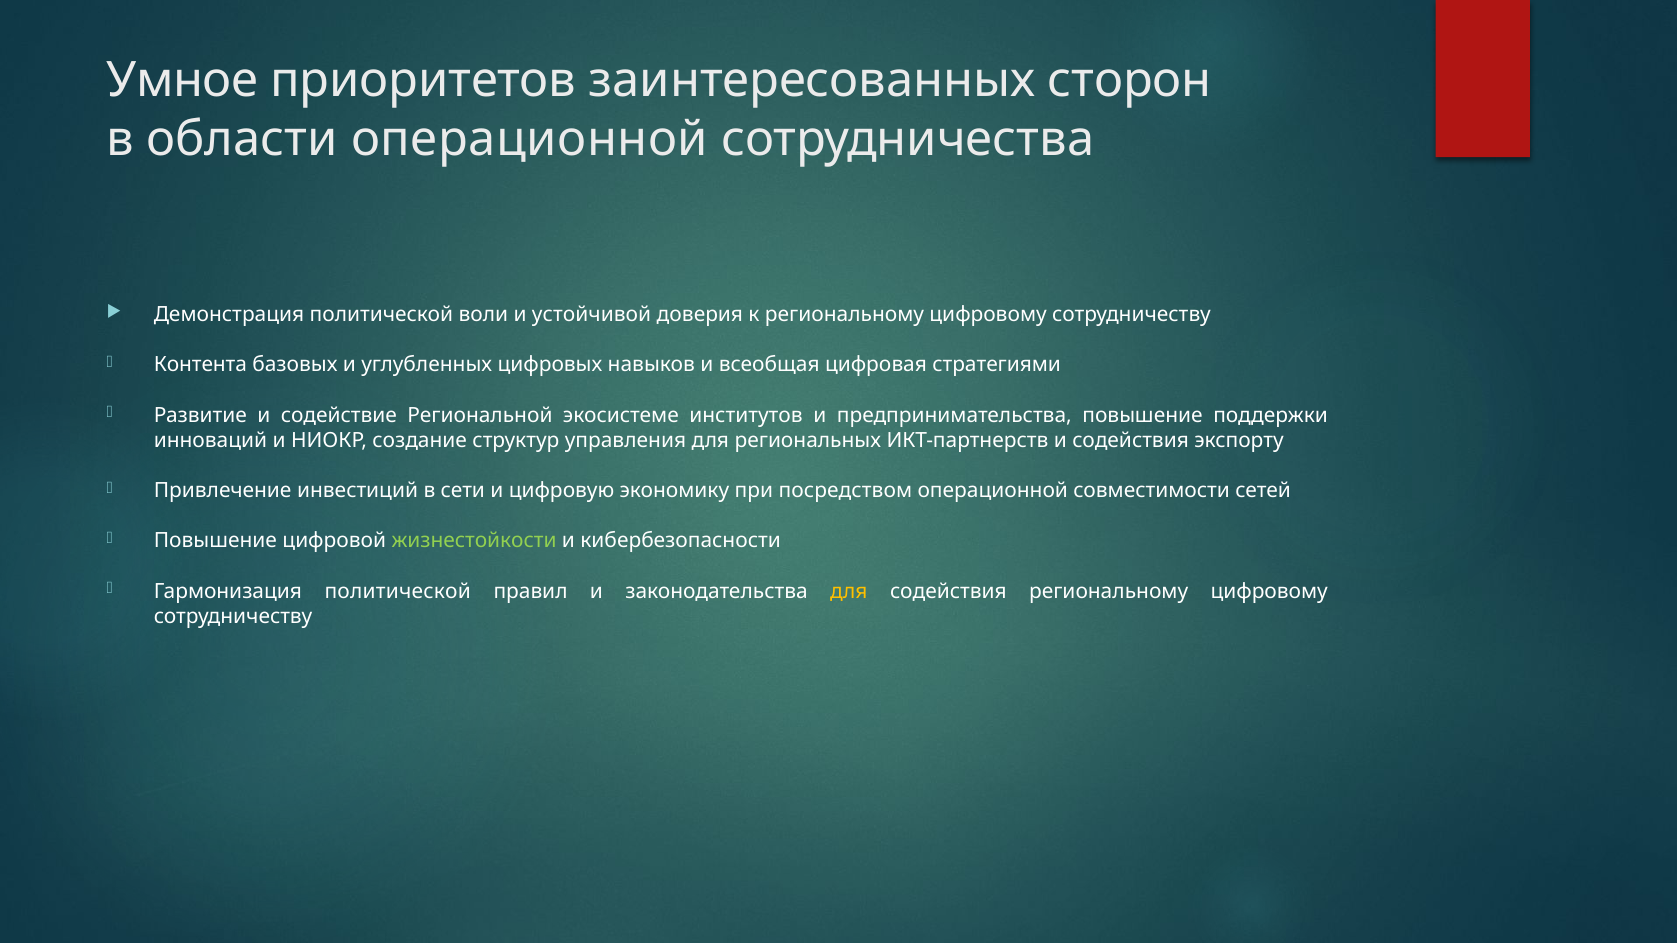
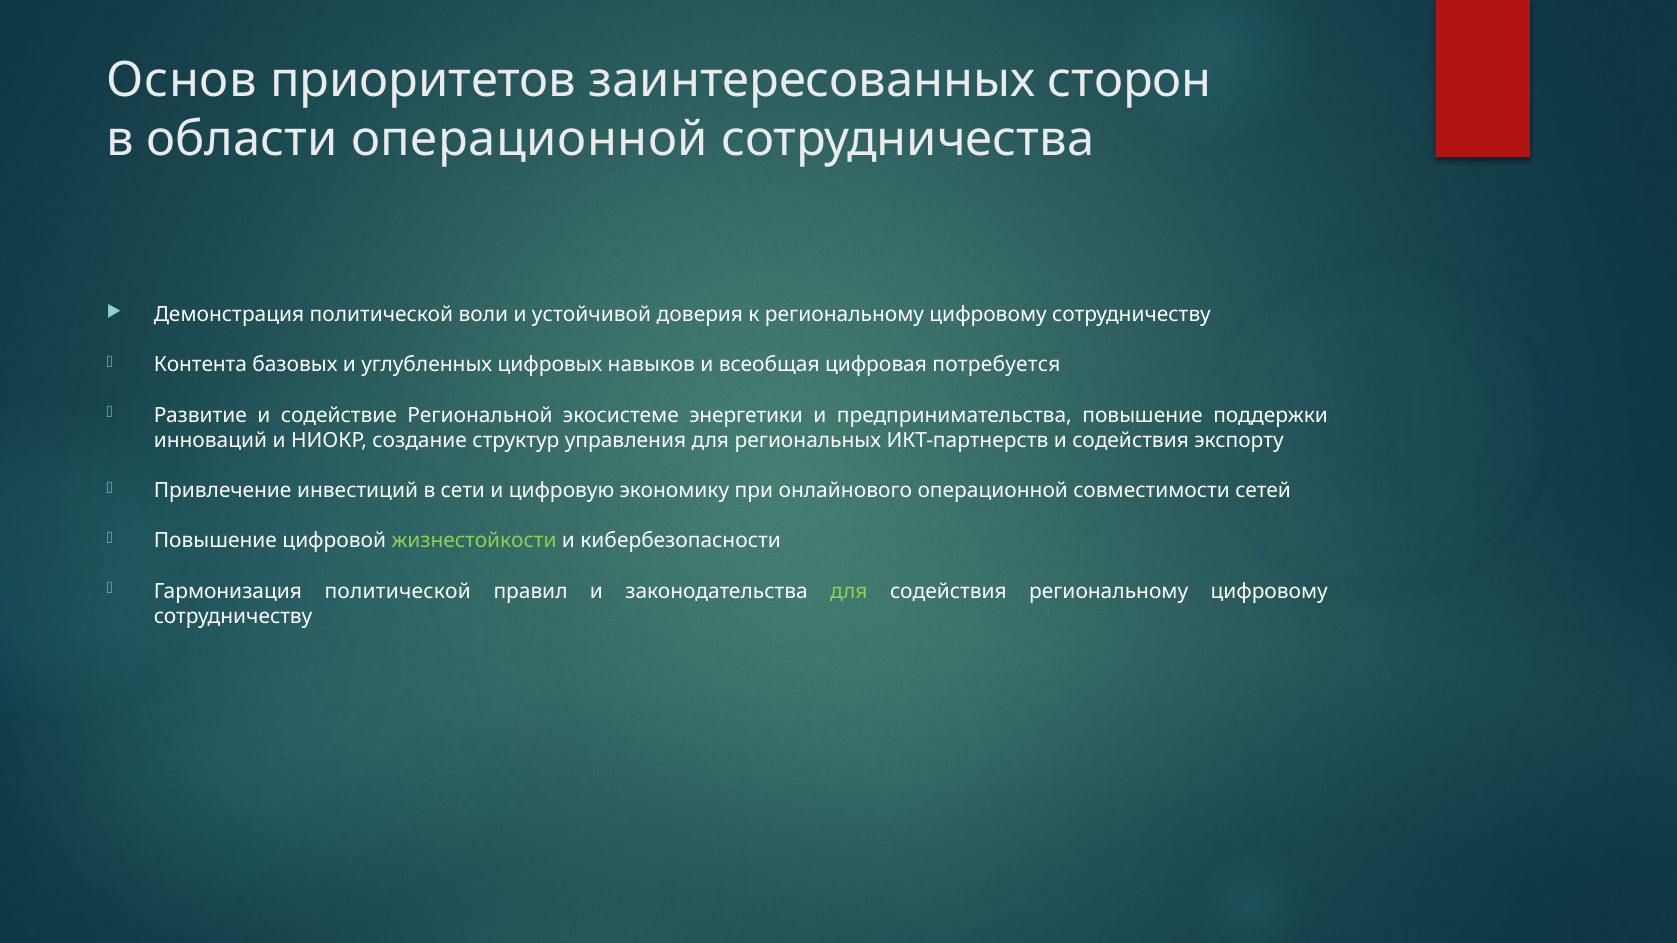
Умное: Умное -> Основ
стратегиями: стратегиями -> потребуется
институтов: институтов -> энергетики
посредством: посредством -> онлайнового
для at (849, 591) colour: yellow -> light green
